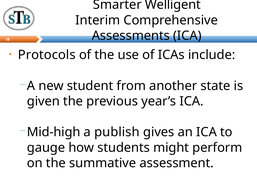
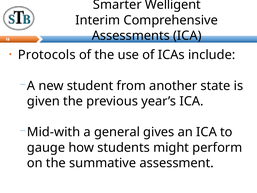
Mid-high: Mid-high -> Mid-with
publish: publish -> general
